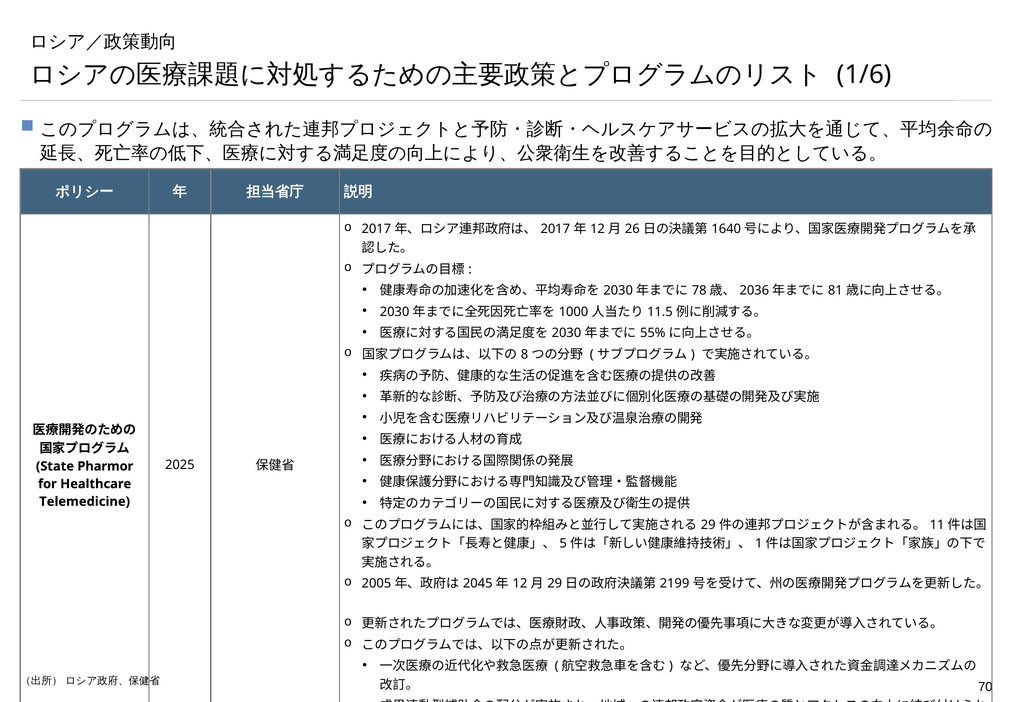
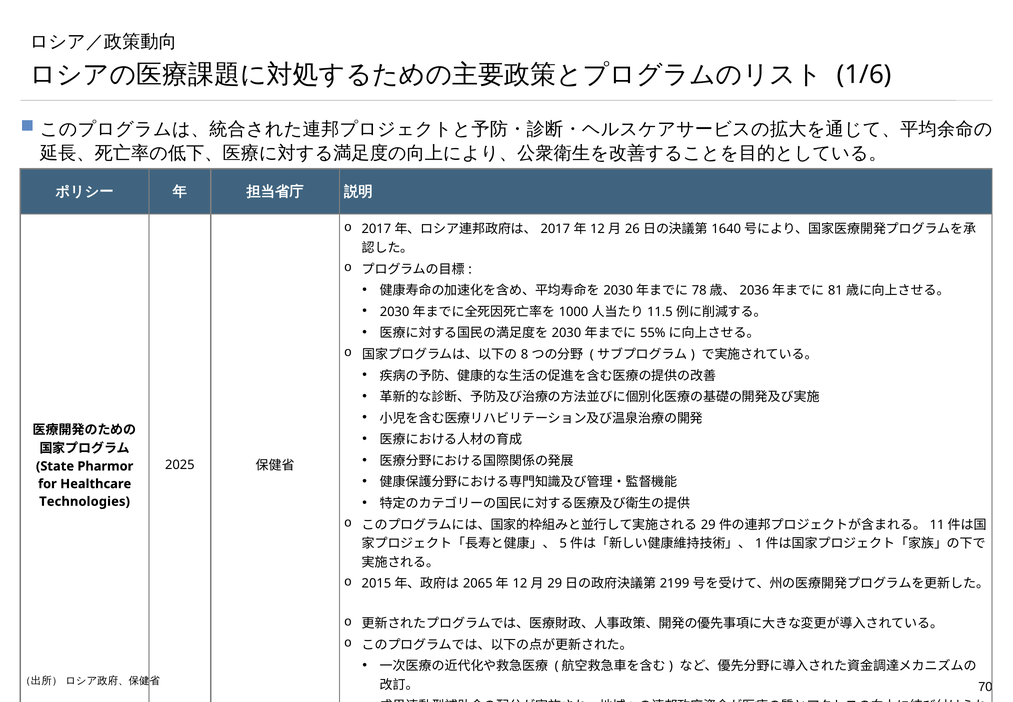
Telemedicine: Telemedicine -> Technologies
2005: 2005 -> 2015
2045: 2045 -> 2065
